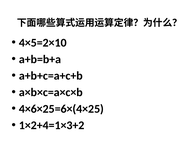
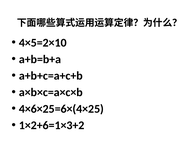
1×2+4=1×3+2: 1×2+4=1×3+2 -> 1×2+6=1×3+2
